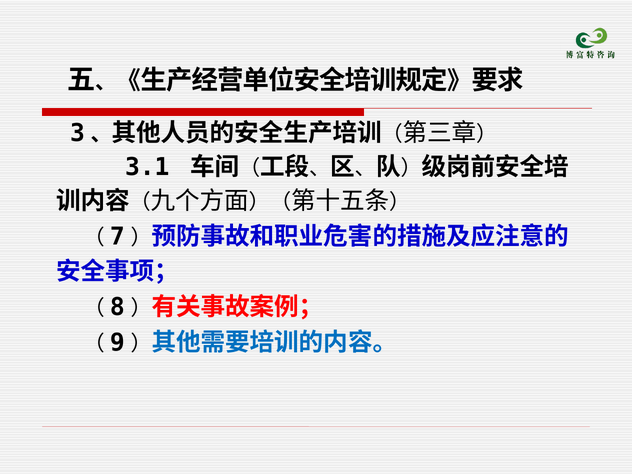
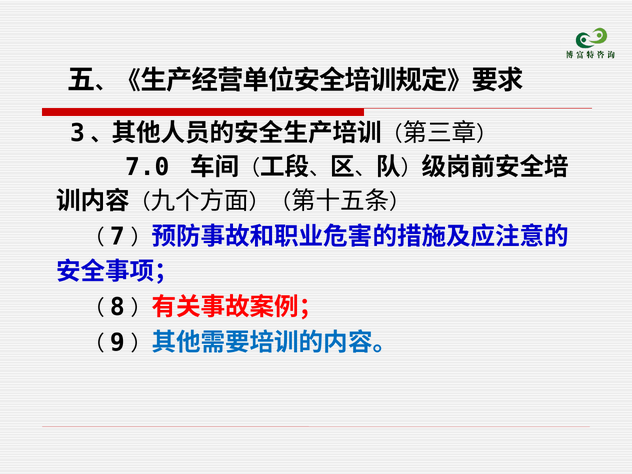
3.1: 3.1 -> 7.0
